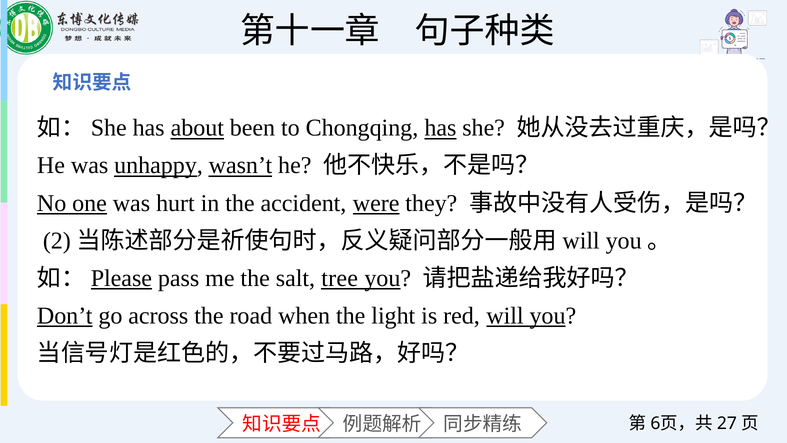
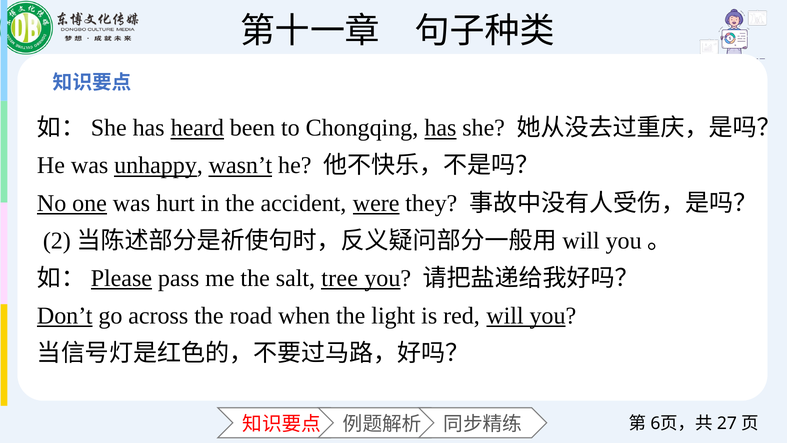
about: about -> heard
